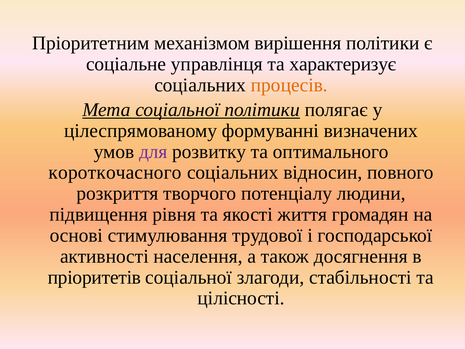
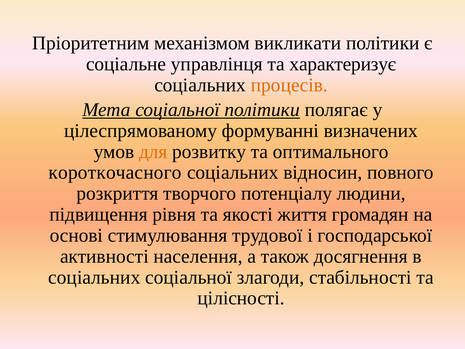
вирішення: вирішення -> викликати
для colour: purple -> orange
пріоритетів at (94, 277): пріоритетів -> соціальних
